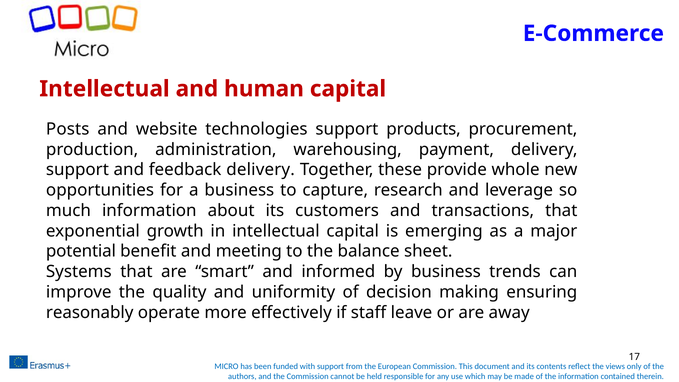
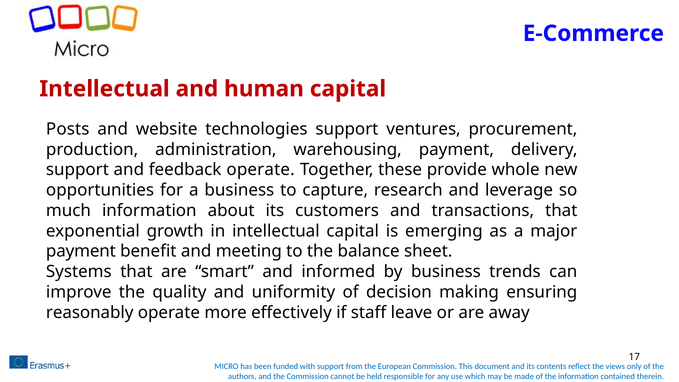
products: products -> ventures
feedback delivery: delivery -> operate
potential at (81, 251): potential -> payment
